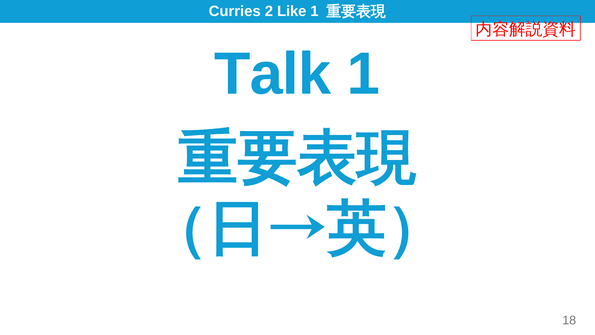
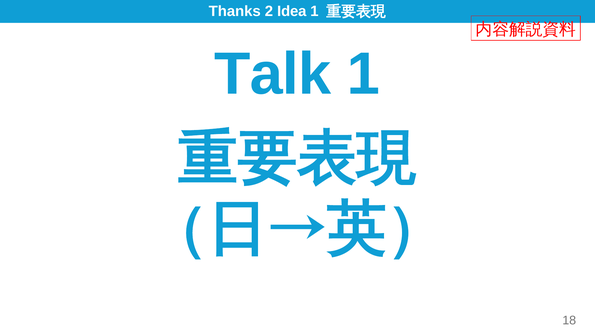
Curries: Curries -> Thanks
Like: Like -> Idea
